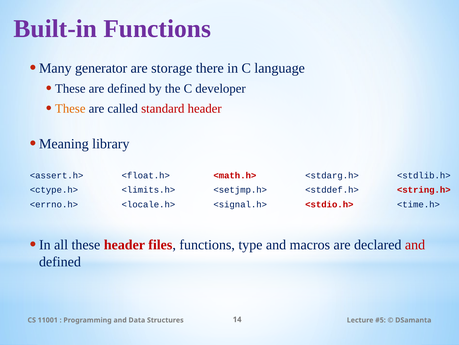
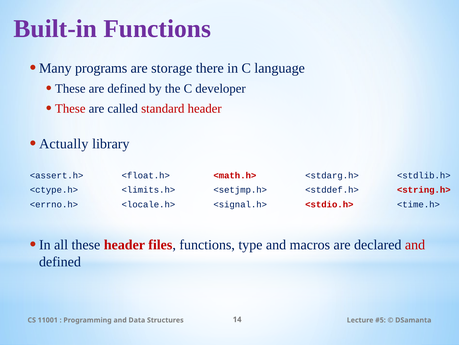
generator: generator -> programs
These at (70, 108) colour: orange -> red
Meaning: Meaning -> Actually
